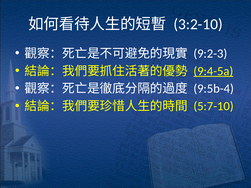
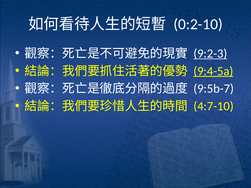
3:2-10: 3:2-10 -> 0:2-10
9:2-3 underline: none -> present
9:5b-4: 9:5b-4 -> 9:5b-7
5:7-10: 5:7-10 -> 4:7-10
